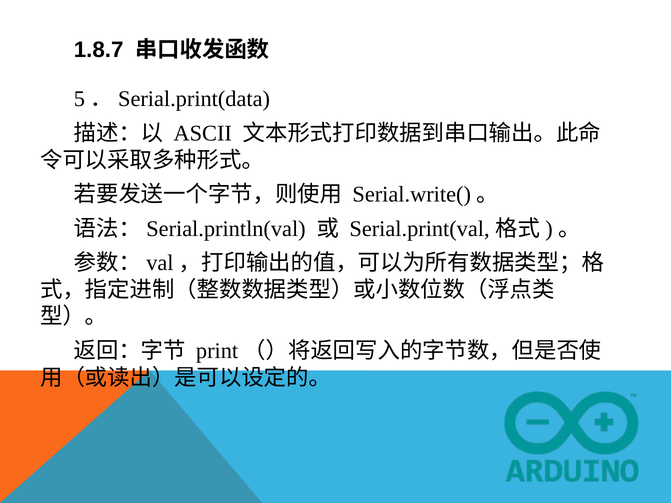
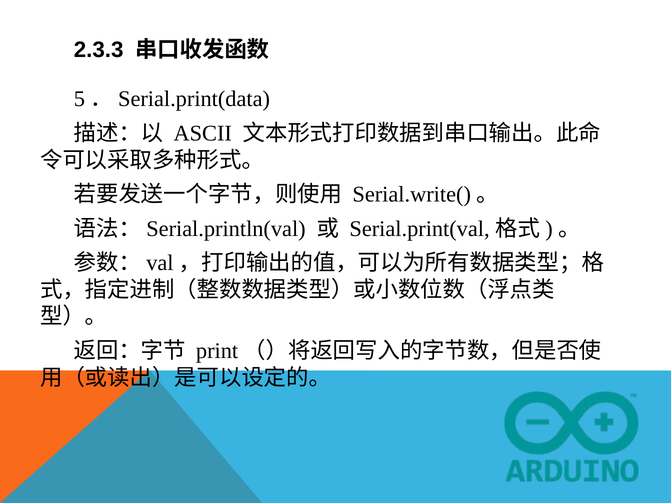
1.8.7: 1.8.7 -> 2.3.3
